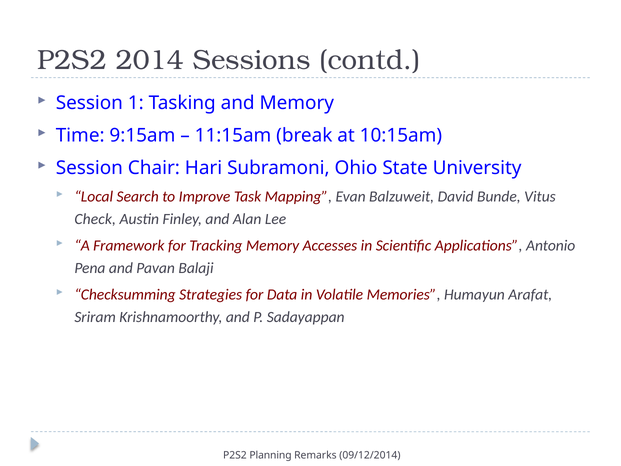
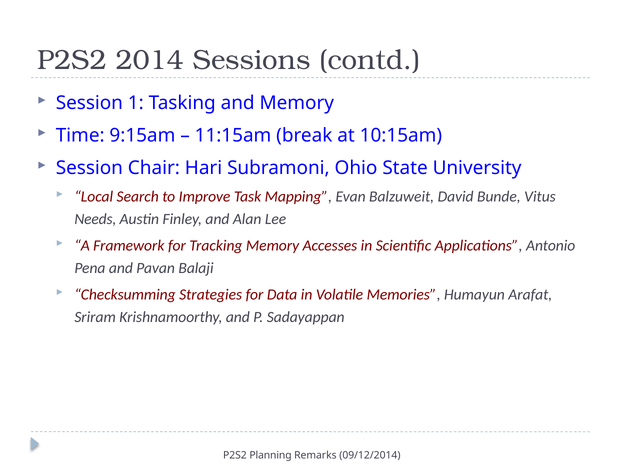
Check: Check -> Needs
